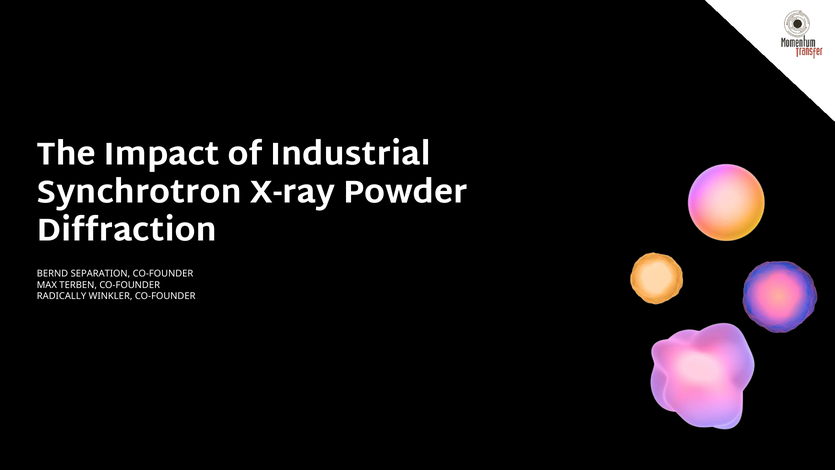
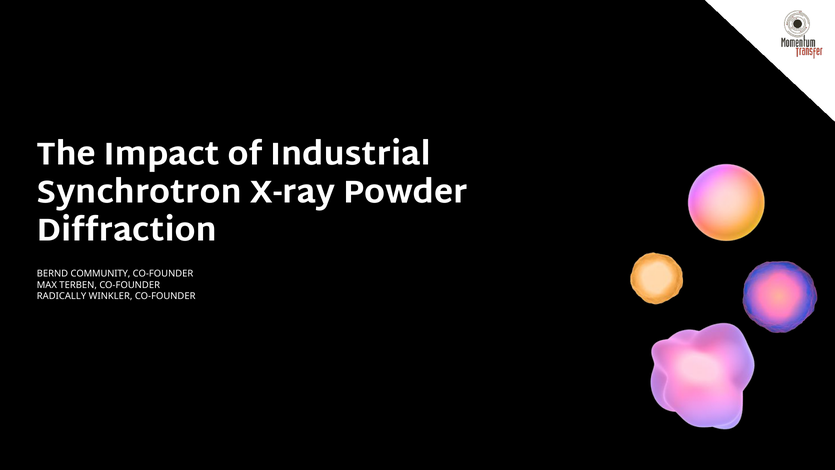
SEPARATION: SEPARATION -> COMMUNITY
